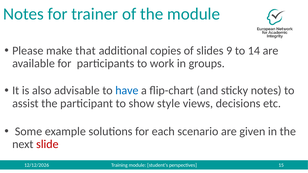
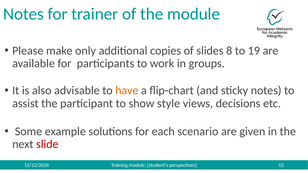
that: that -> only
9: 9 -> 8
14: 14 -> 19
have colour: blue -> orange
